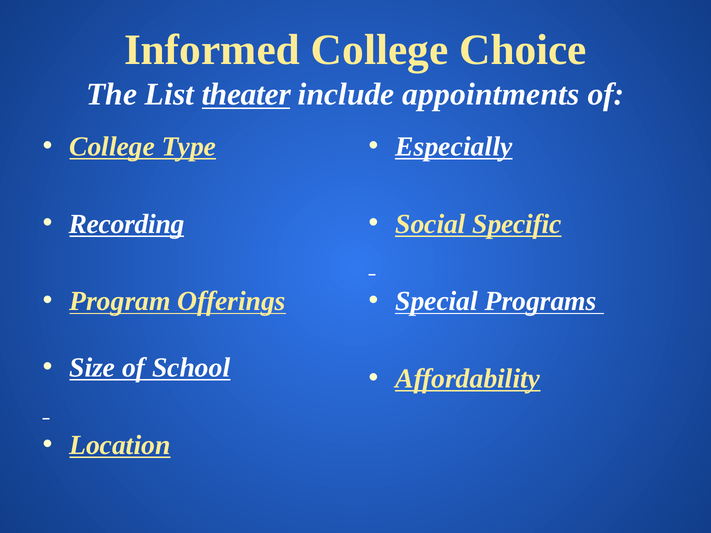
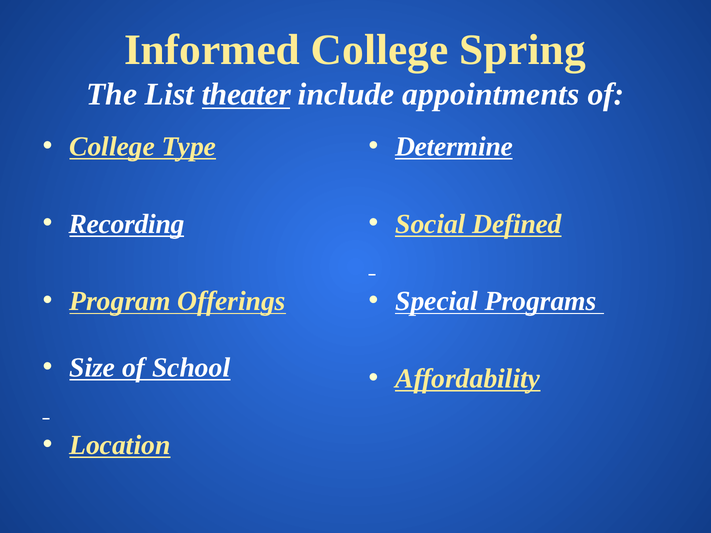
Choice: Choice -> Spring
Especially: Especially -> Determine
Specific: Specific -> Defined
